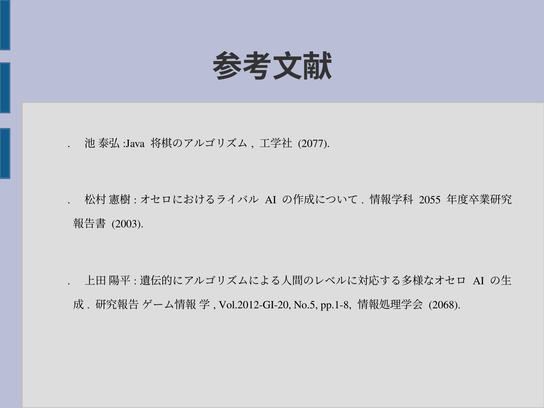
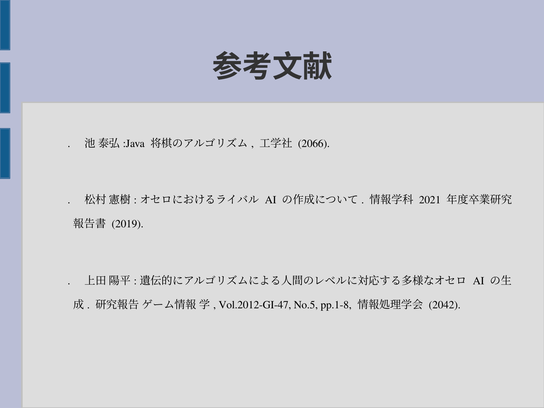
2077: 2077 -> 2066
2055: 2055 -> 2021
2003: 2003 -> 2019
Vol.2012-GI-20: Vol.2012-GI-20 -> Vol.2012-GI-47
2068: 2068 -> 2042
